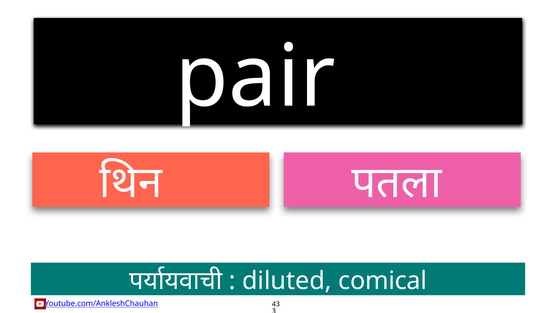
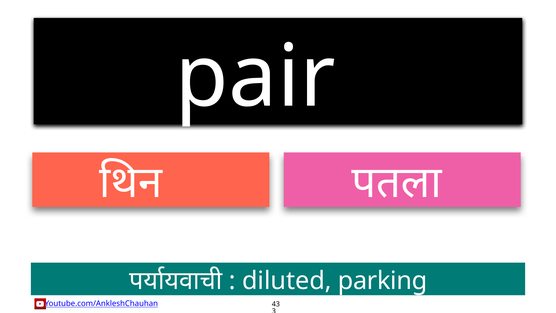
comical: comical -> parking
